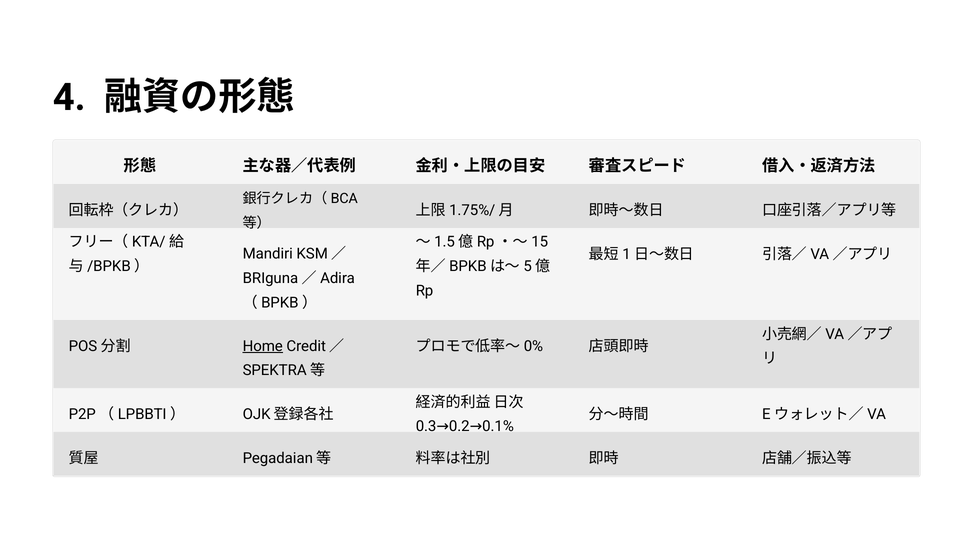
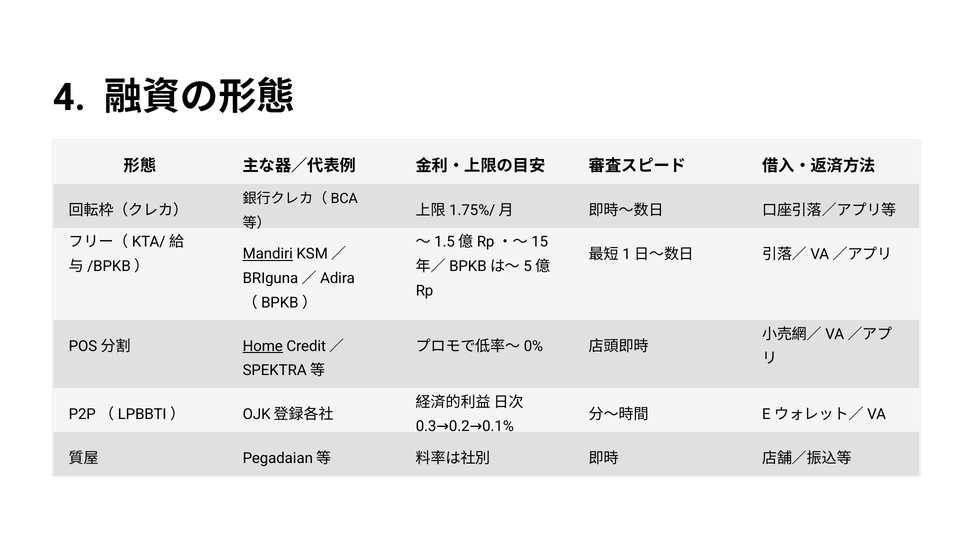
Mandiri underline: none -> present
